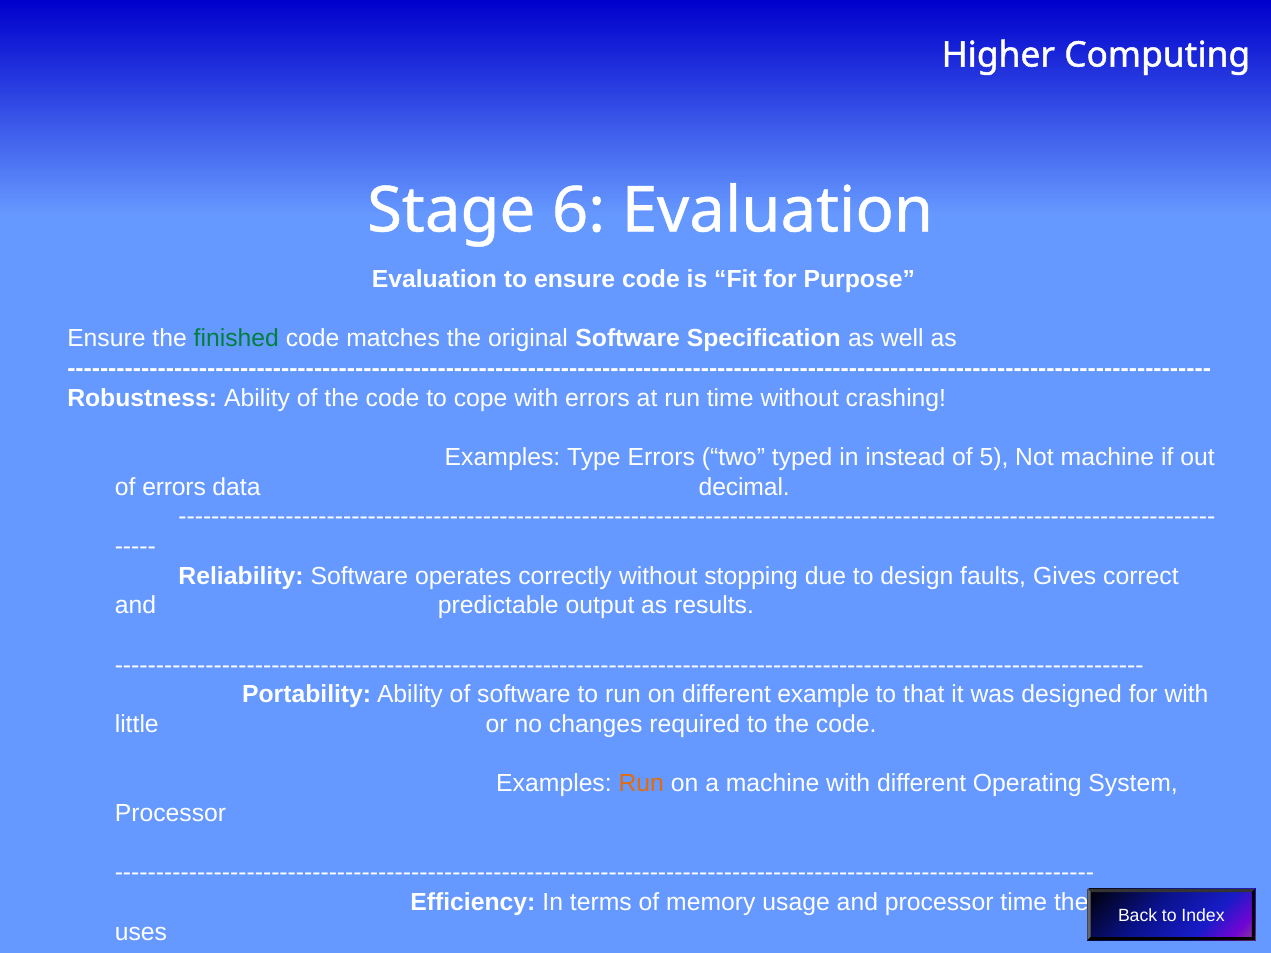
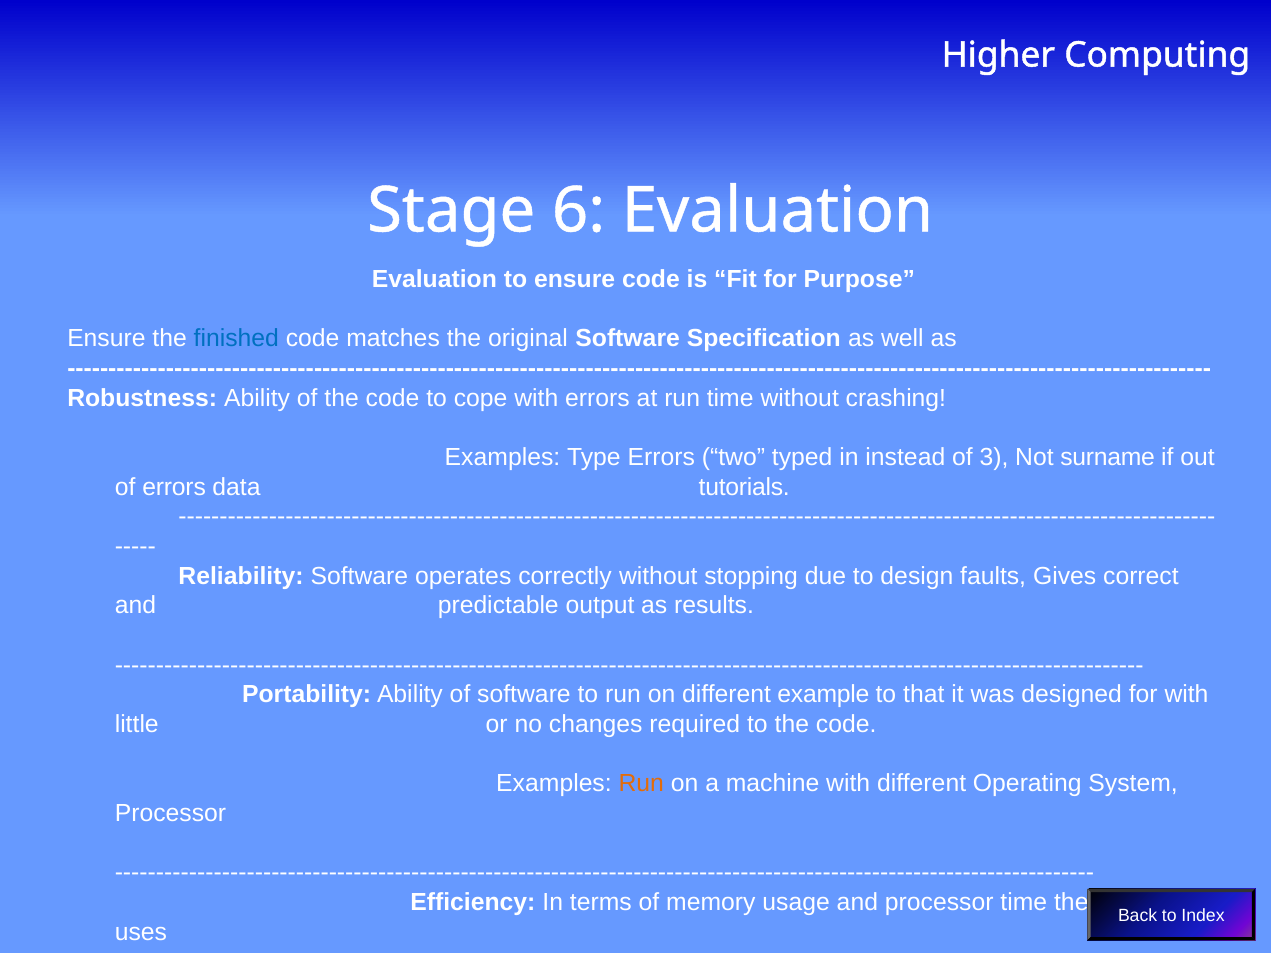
finished colour: green -> blue
5: 5 -> 3
Not machine: machine -> surname
decimal: decimal -> tutorials
